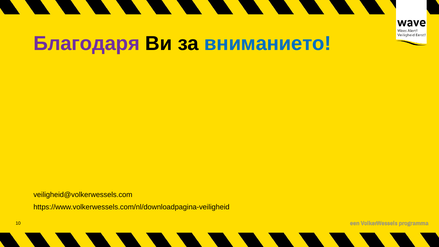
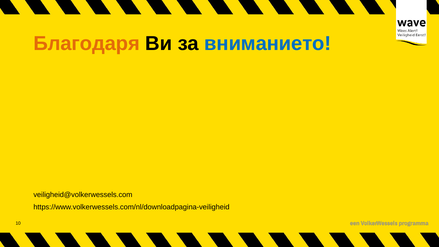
Благодаря colour: purple -> orange
